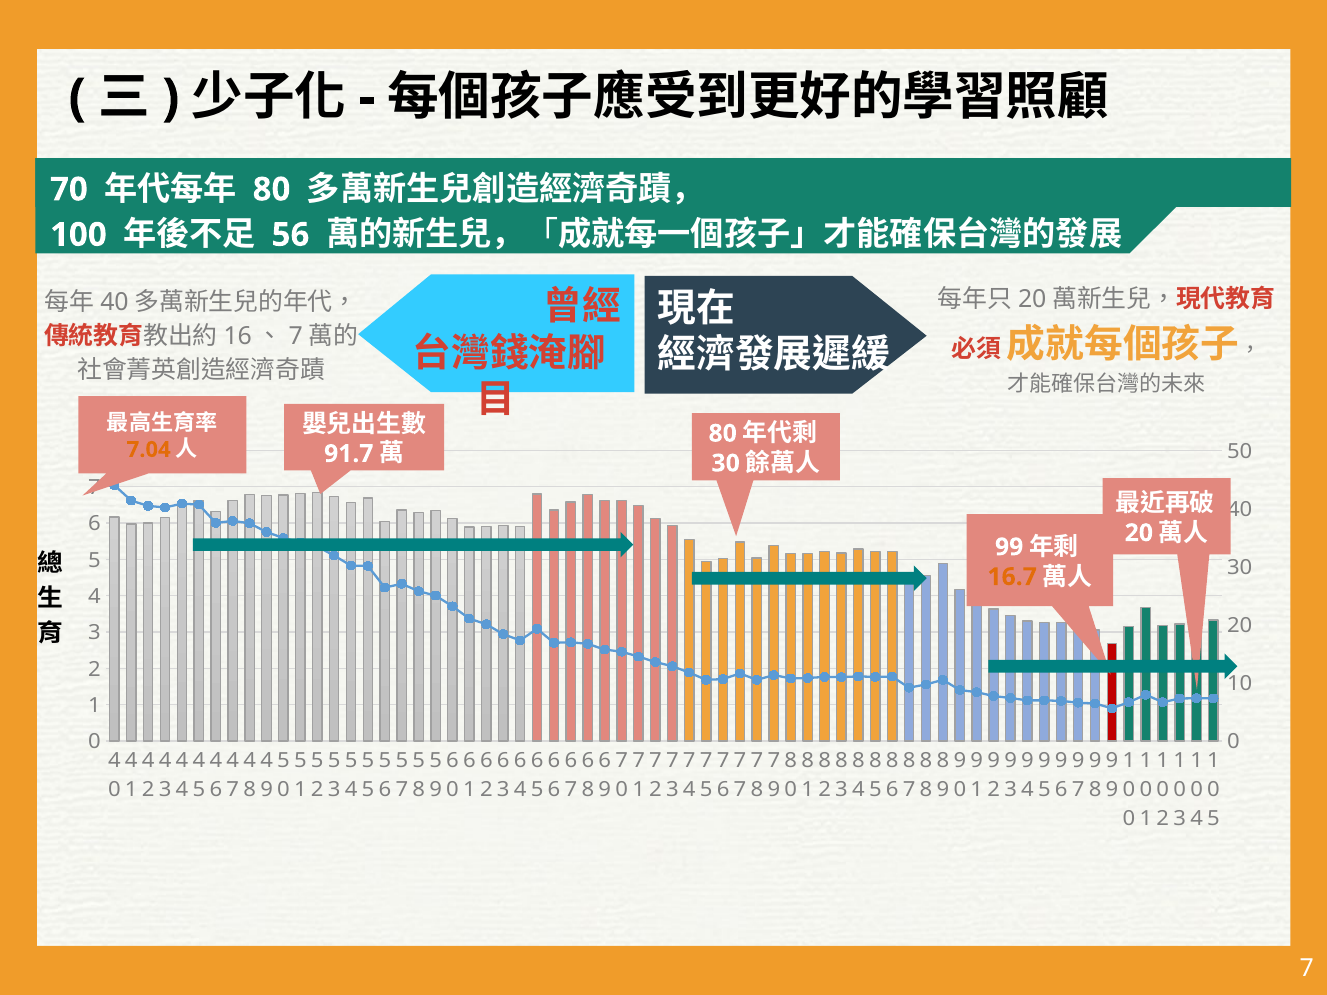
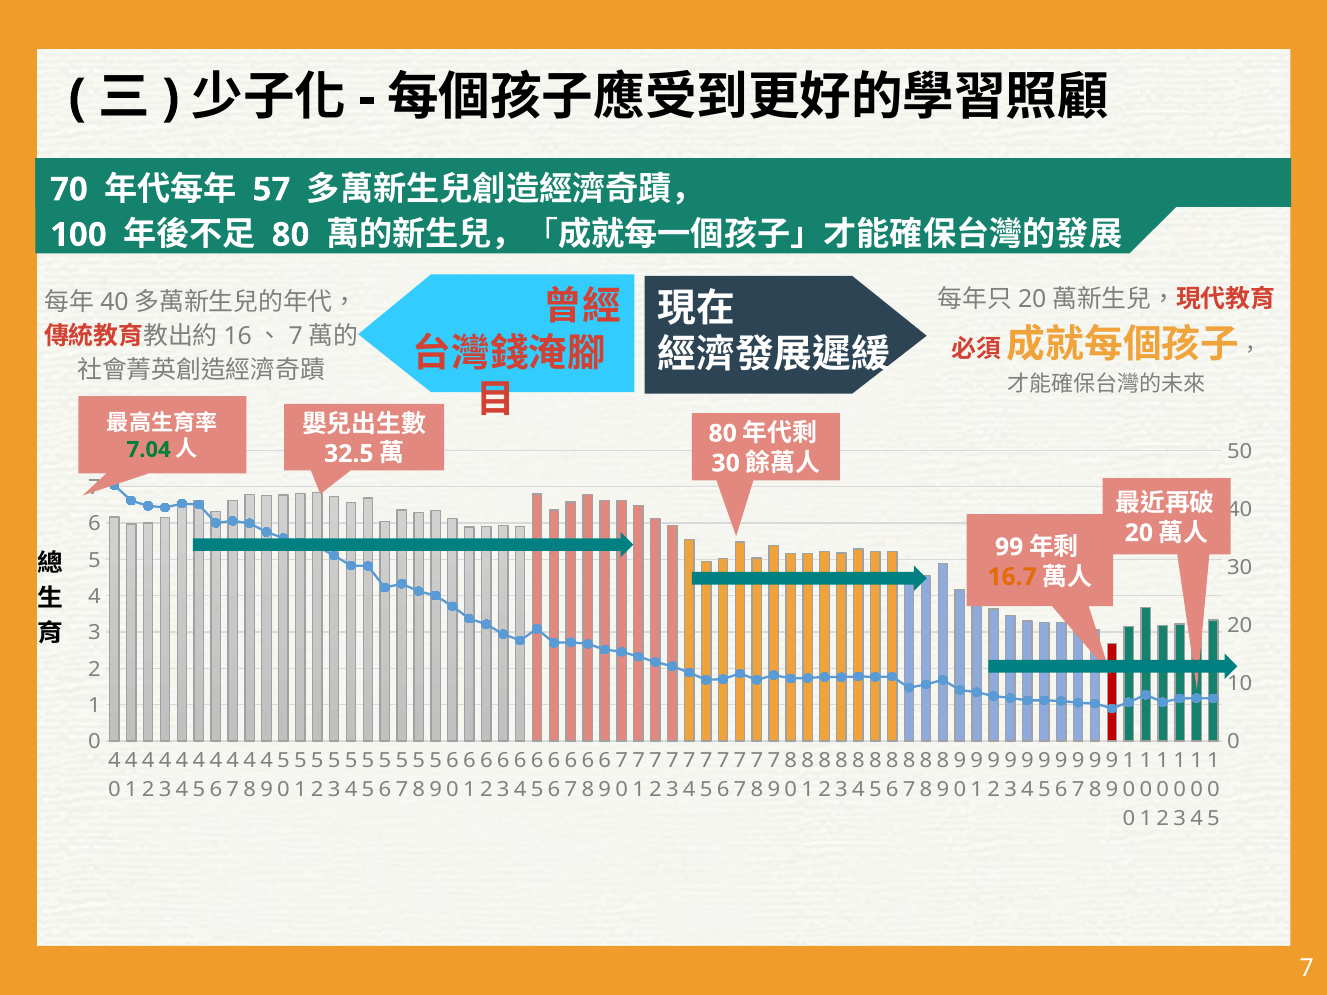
80 at (272, 190): 80 -> 57
56 at (291, 235): 56 -> 80
7.04 colour: orange -> green
91.7: 91.7 -> 32.5
